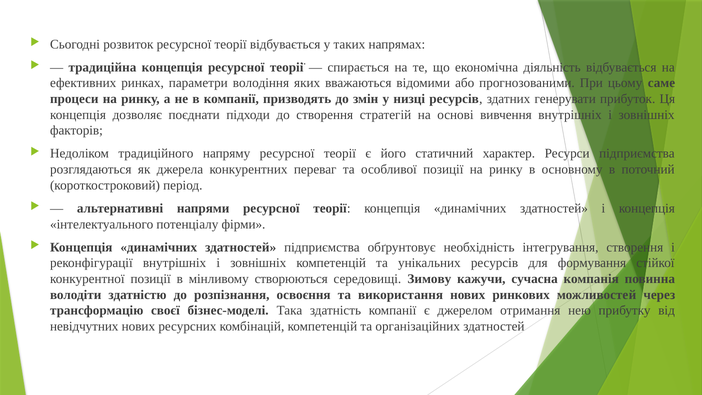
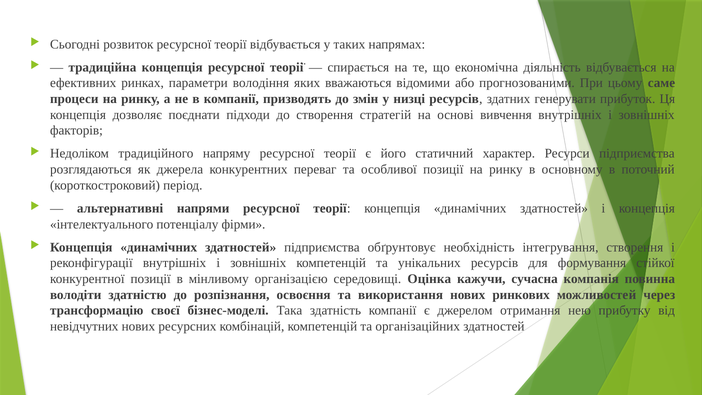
створюються: створюються -> організацією
Зимову: Зимову -> Оцінка
